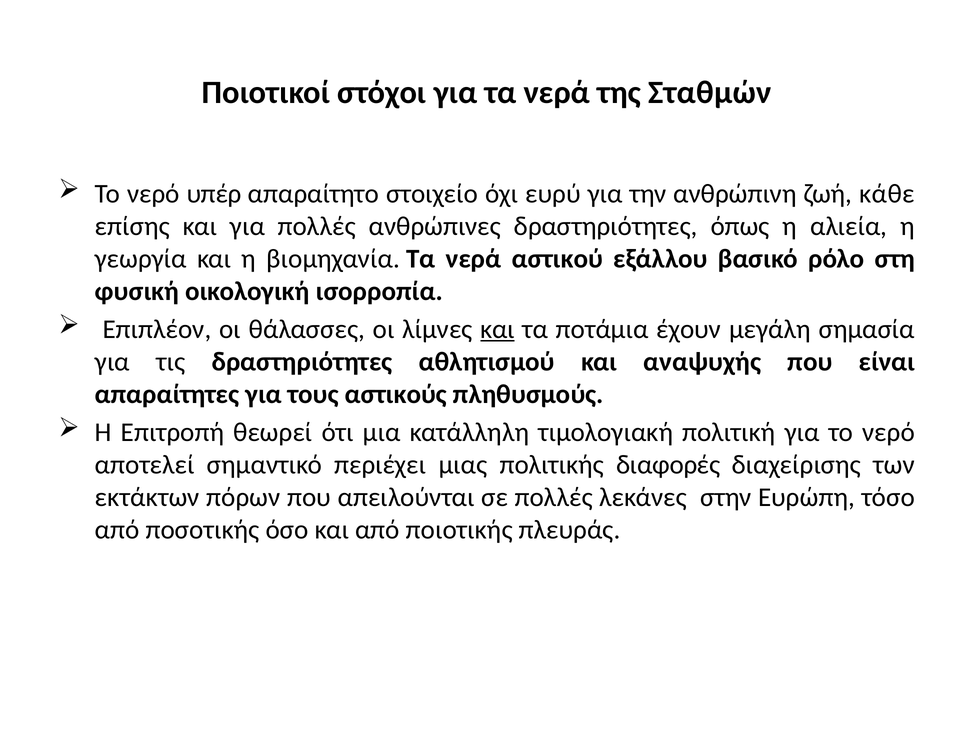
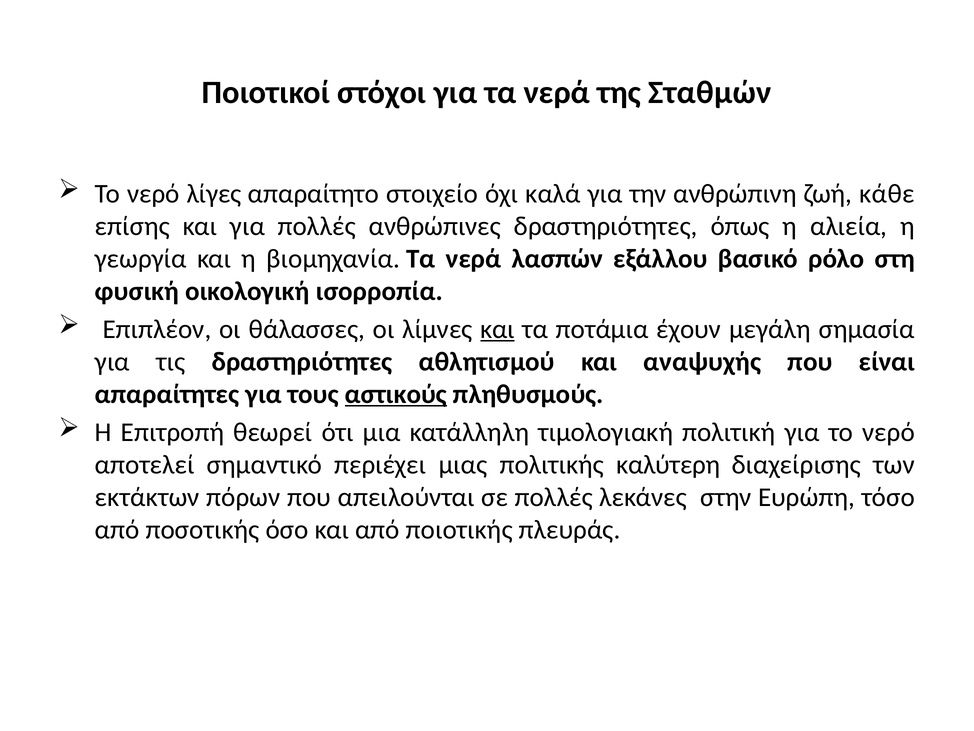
υπέρ: υπέρ -> λίγες
ευρύ: ευρύ -> καλά
αστικού: αστικού -> λασπών
αστικούς underline: none -> present
διαφορές: διαφορές -> καλύτερη
